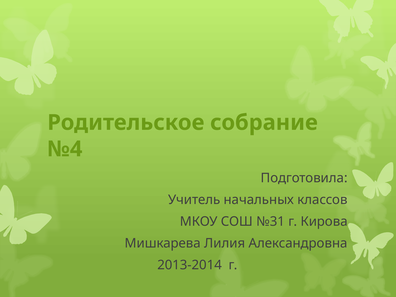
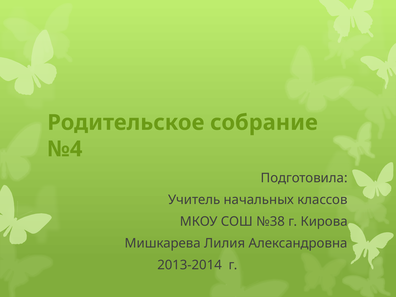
№31: №31 -> №38
